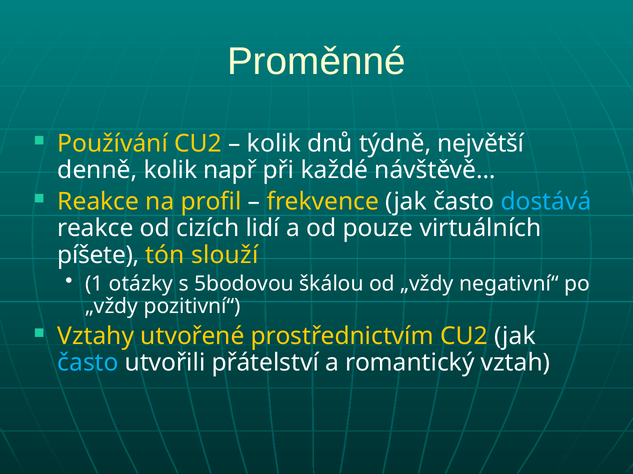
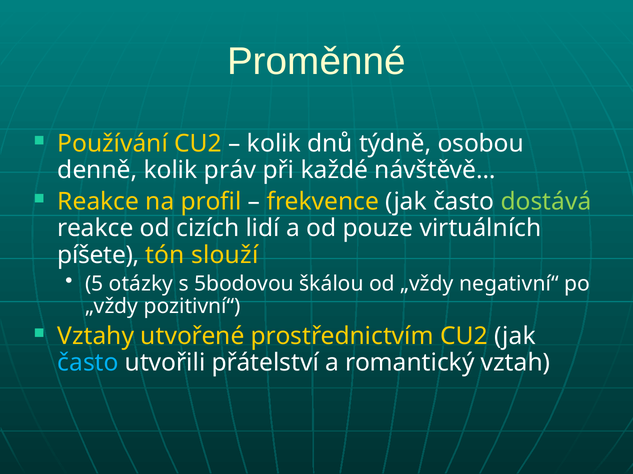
největší: největší -> osobou
např: např -> práv
dostává colour: light blue -> light green
1: 1 -> 5
